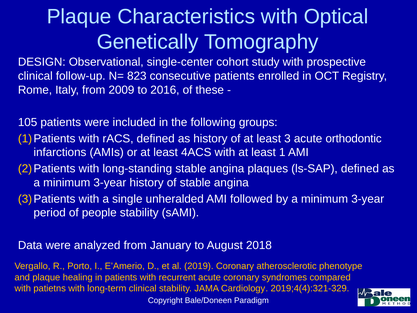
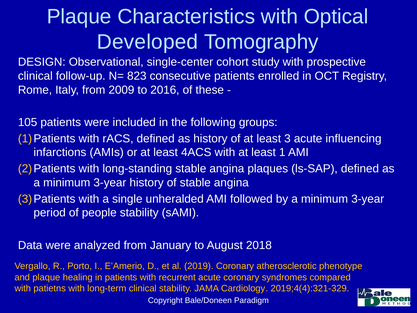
Genetically: Genetically -> Developed
orthodontic: orthodontic -> influencing
